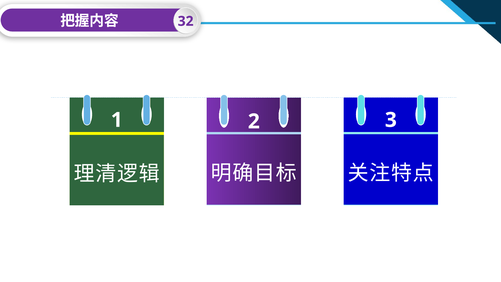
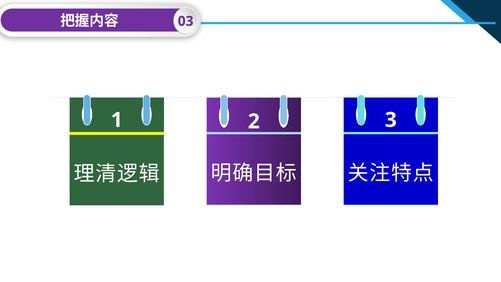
32: 32 -> 03
